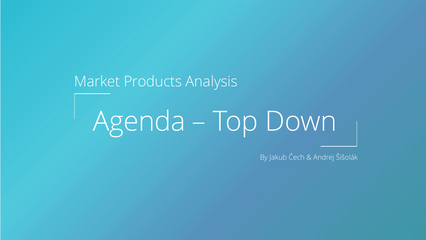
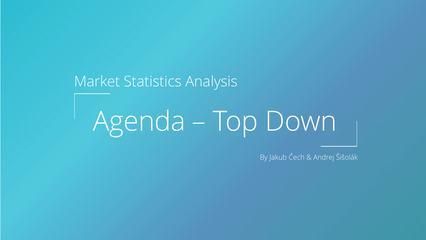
Products: Products -> Statistics
